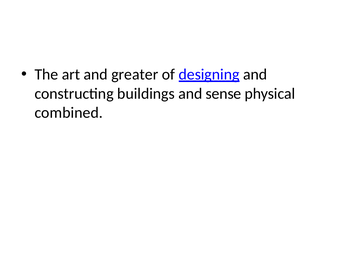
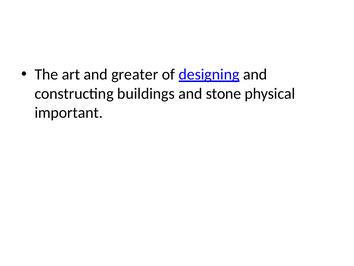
sense: sense -> stone
combined: combined -> important
